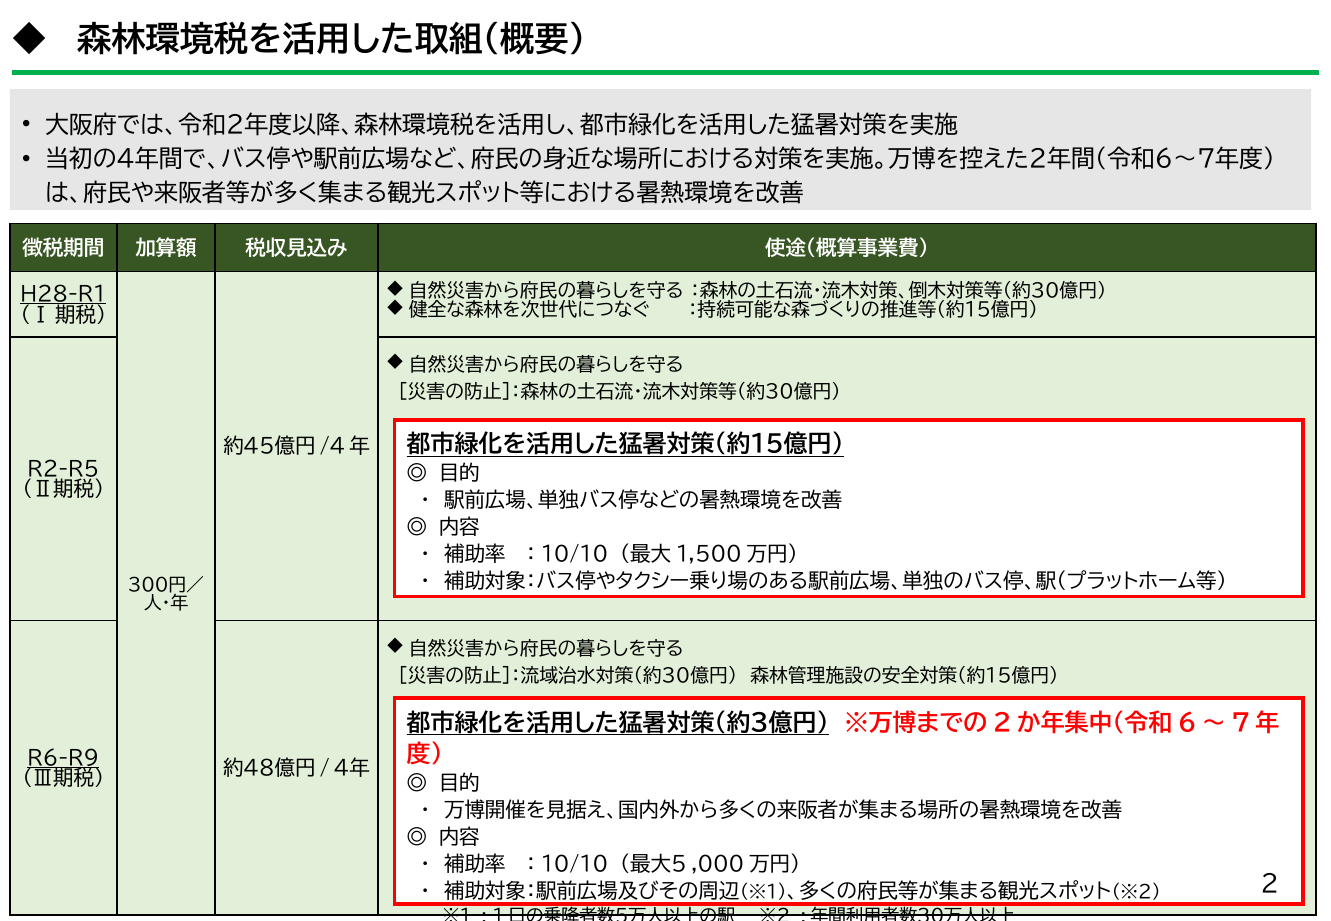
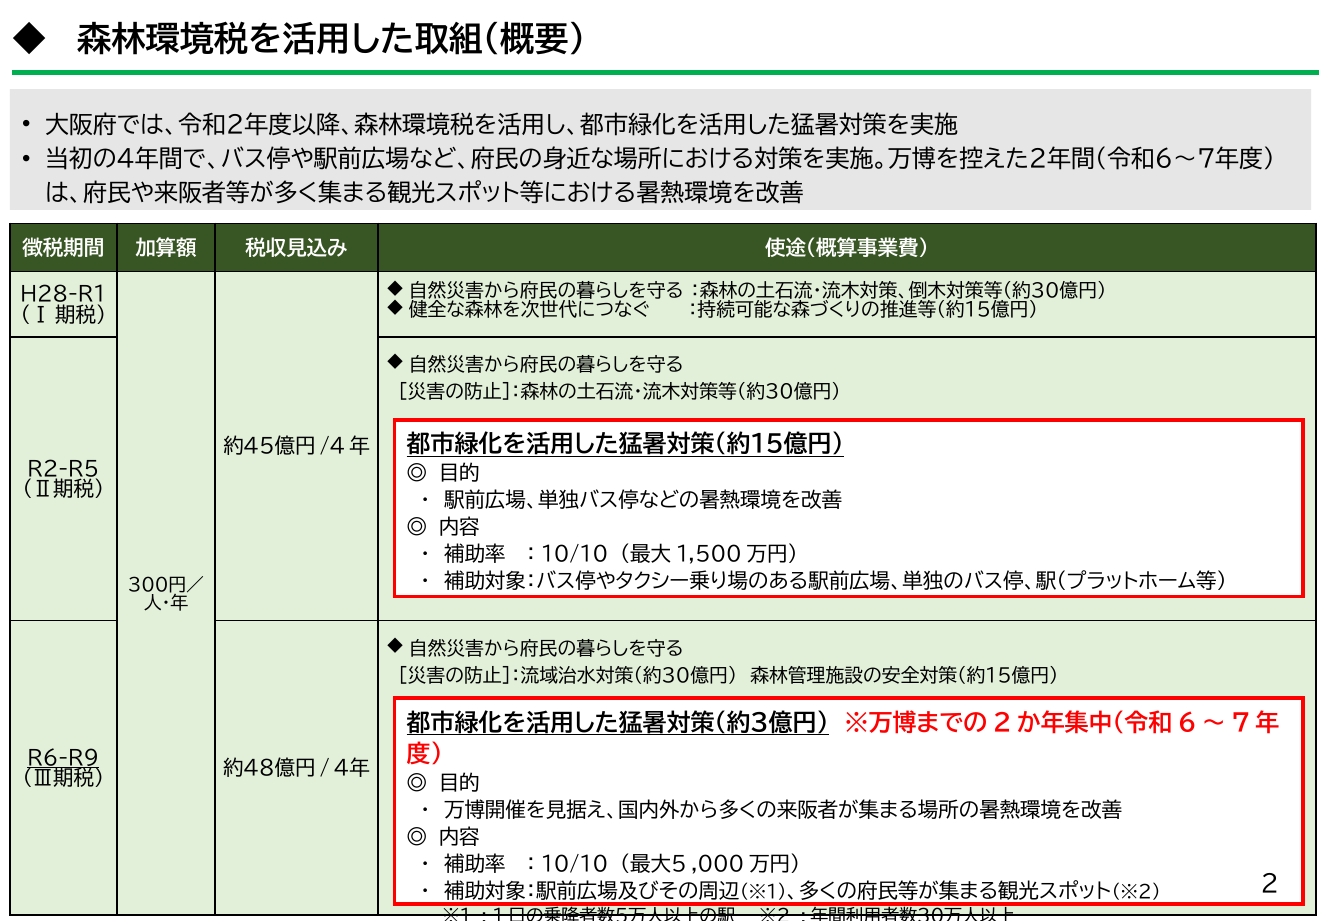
H28-R1 underline: present -> none
